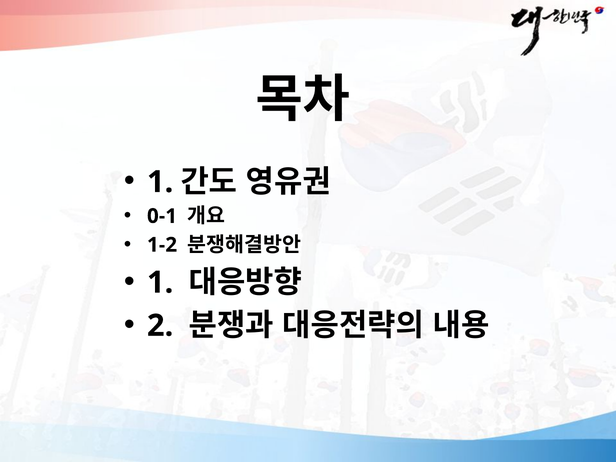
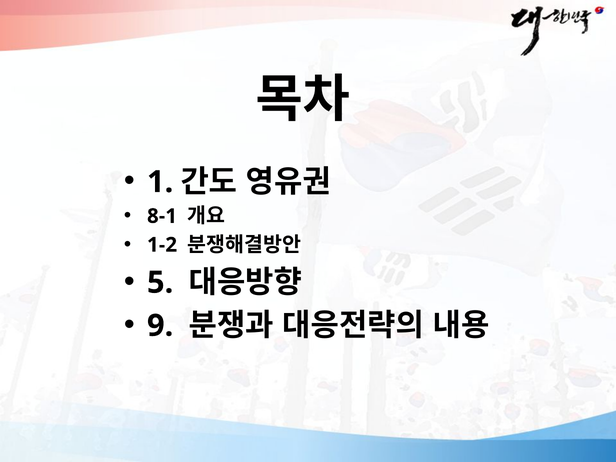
0-1: 0-1 -> 8-1
1 at (160, 283): 1 -> 5
2: 2 -> 9
